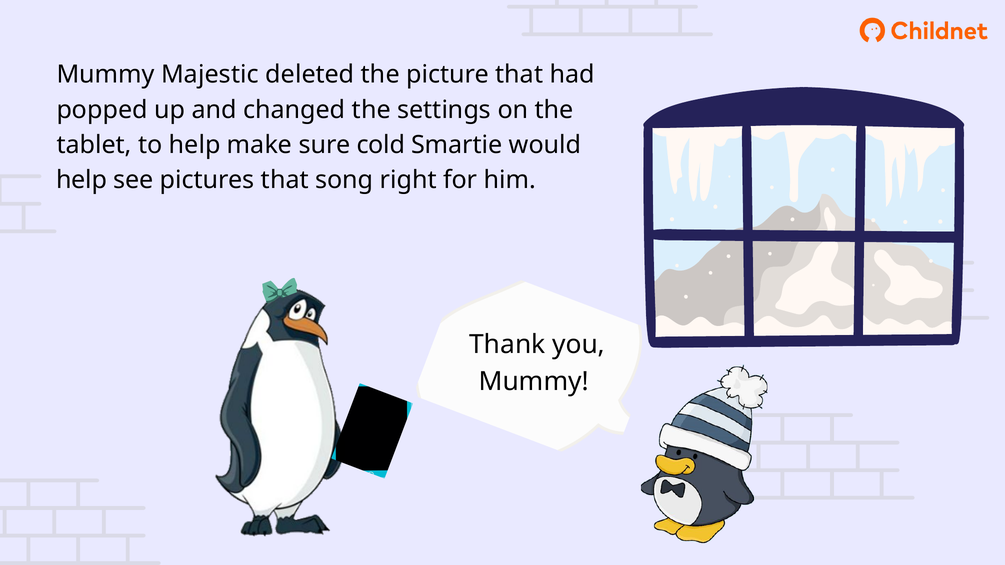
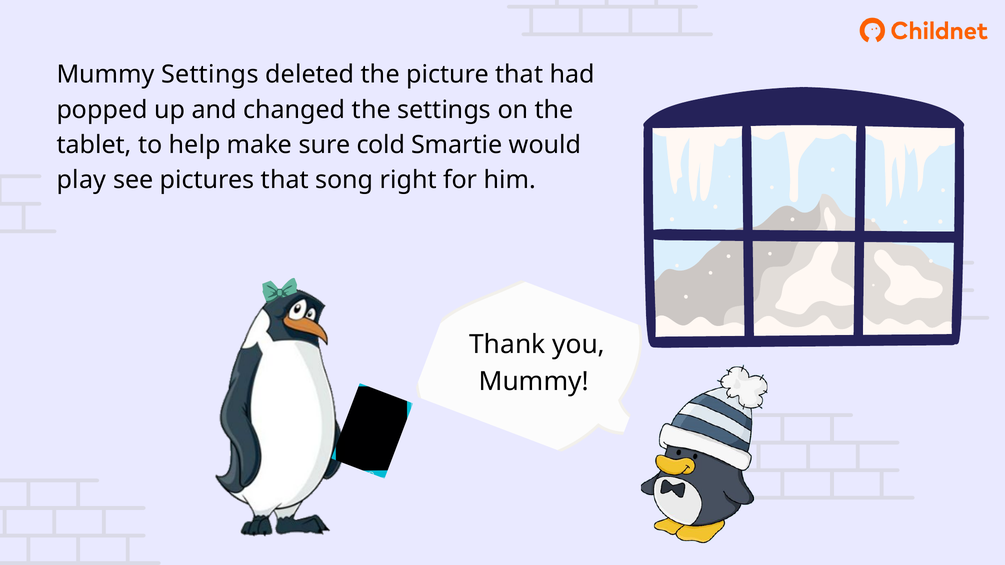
Mummy Majestic: Majestic -> Settings
help at (82, 180): help -> play
